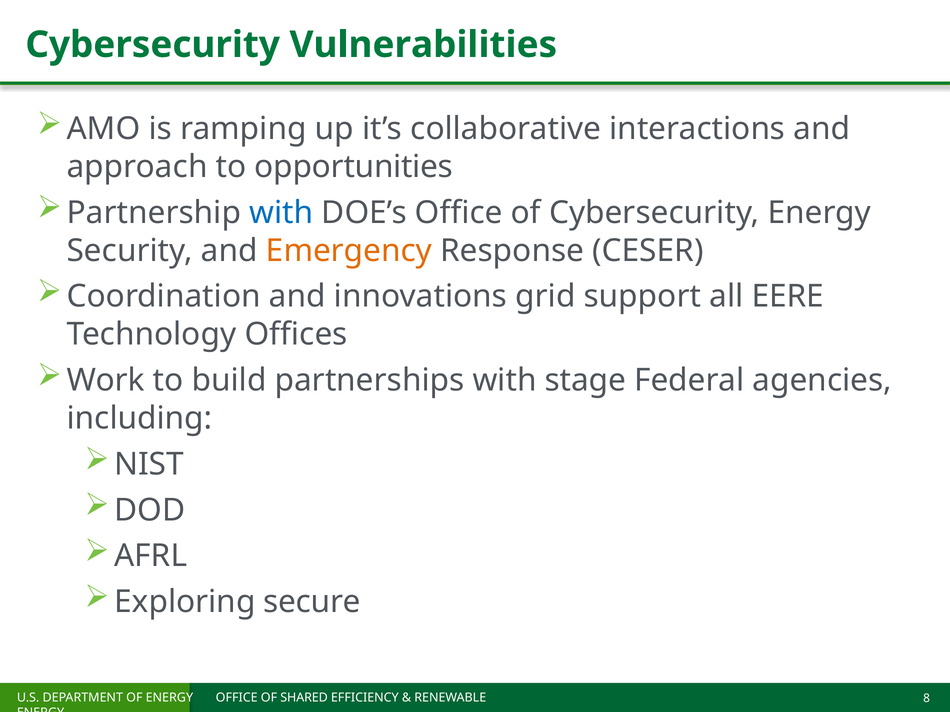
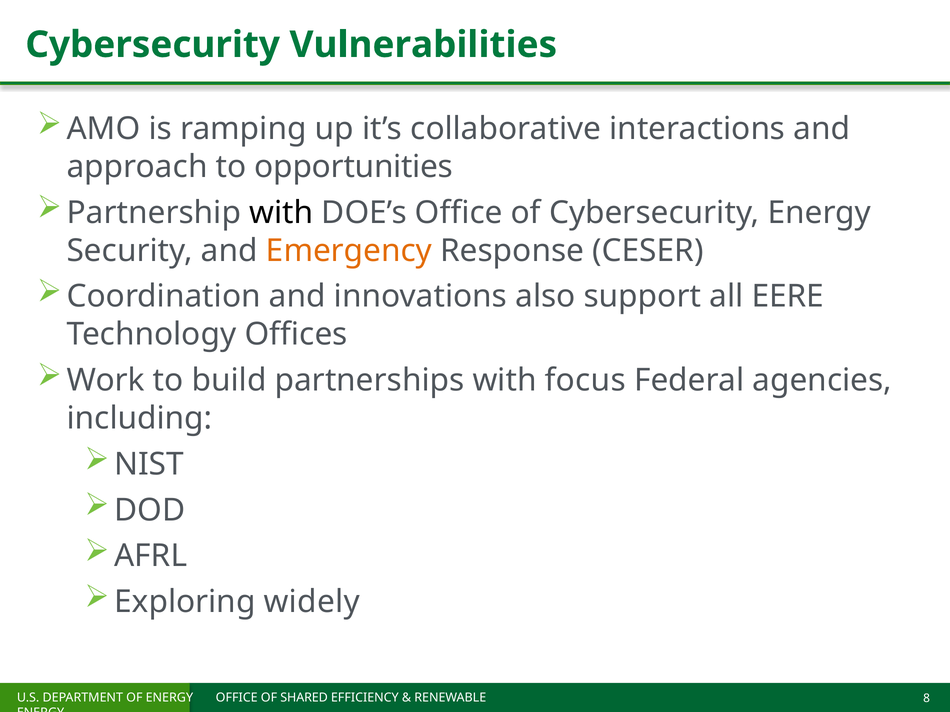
with at (281, 213) colour: blue -> black
grid: grid -> also
stage: stage -> focus
secure: secure -> widely
